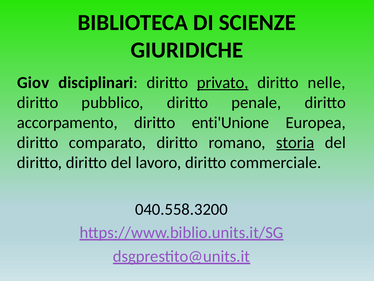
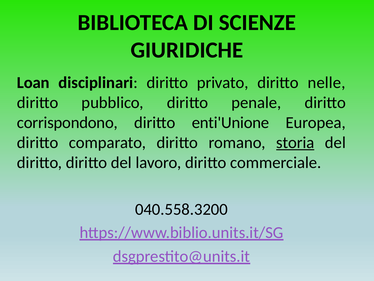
Giov: Giov -> Loan
privato underline: present -> none
accorpamento: accorpamento -> corrispondono
